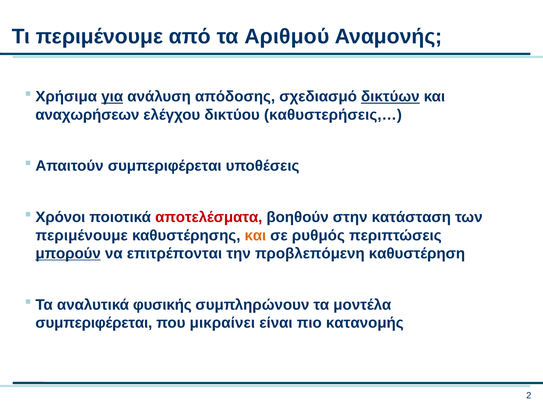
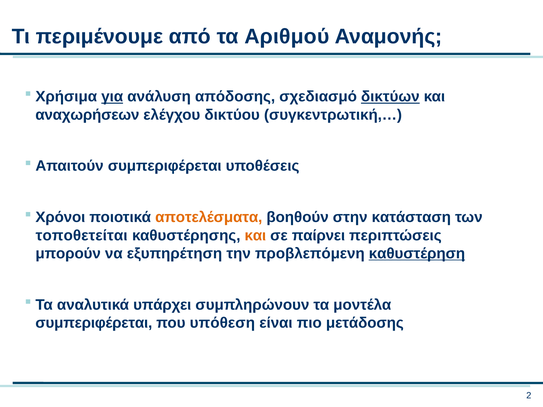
καθυστερήσεις,…: καθυστερήσεις,… -> συγκεντρωτική,…
αποτελέσματα colour: red -> orange
περιμένουμε at (82, 236): περιμένουμε -> τοποθετείται
ρυθμός: ρυθμός -> παίρνει
μπορούν underline: present -> none
επιτρέπονται: επιτρέπονται -> εξυπηρέτηση
καθυστέρηση underline: none -> present
φυσικής: φυσικής -> υπάρχει
μικραίνει: μικραίνει -> υπόθεση
κατανομής: κατανομής -> μετάδοσης
